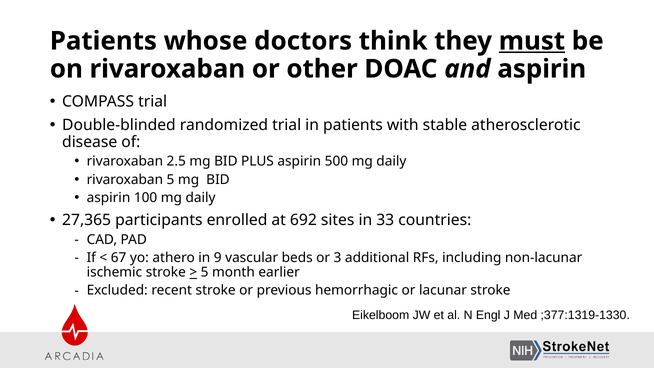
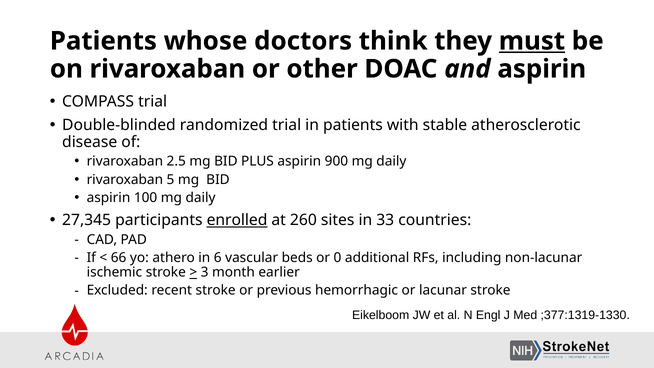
500: 500 -> 900
27,365: 27,365 -> 27,345
enrolled underline: none -> present
692: 692 -> 260
67: 67 -> 66
9: 9 -> 6
3: 3 -> 0
5 at (205, 272): 5 -> 3
